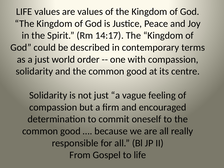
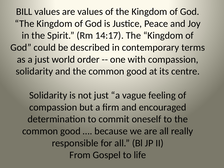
LIFE at (24, 12): LIFE -> BILL
